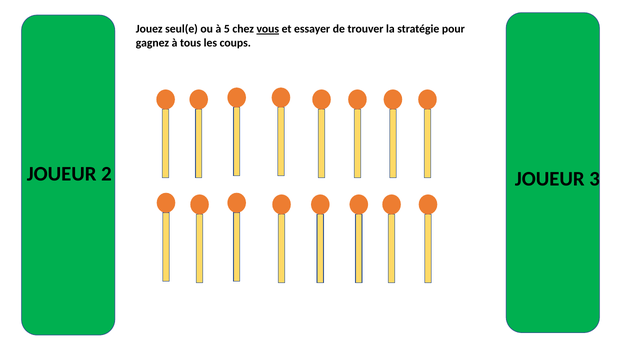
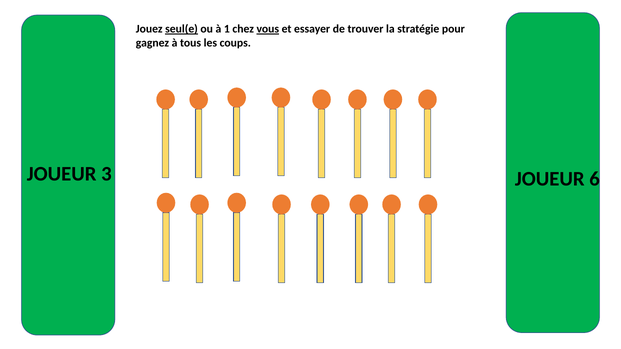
seul(e underline: none -> present
5: 5 -> 1
2: 2 -> 3
3: 3 -> 6
